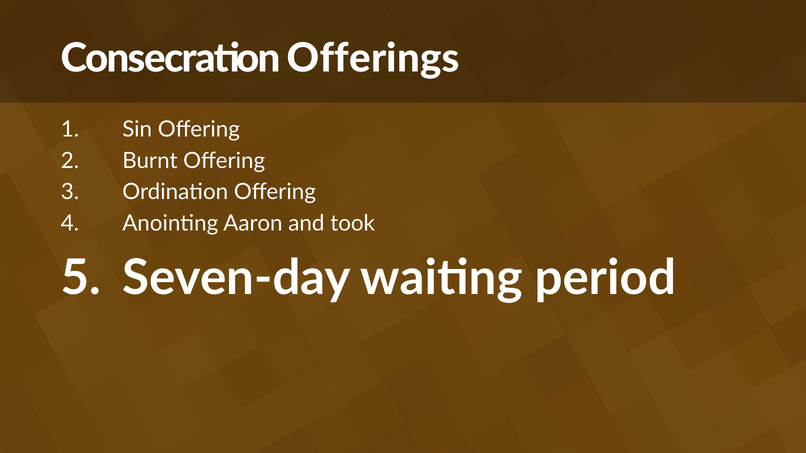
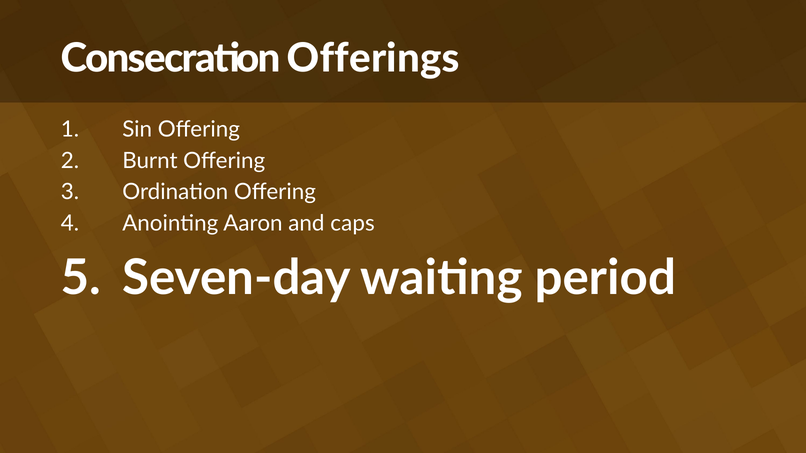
took: took -> caps
